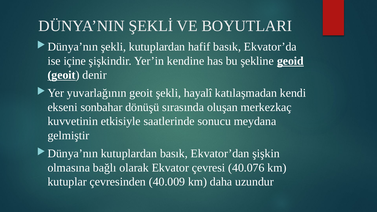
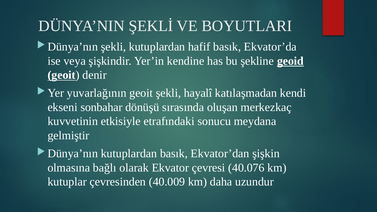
içine: içine -> veya
saatlerinde: saatlerinde -> etrafındaki
